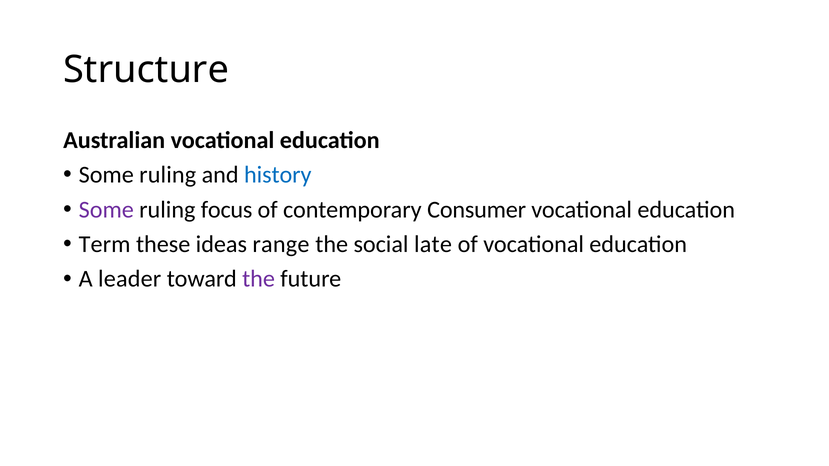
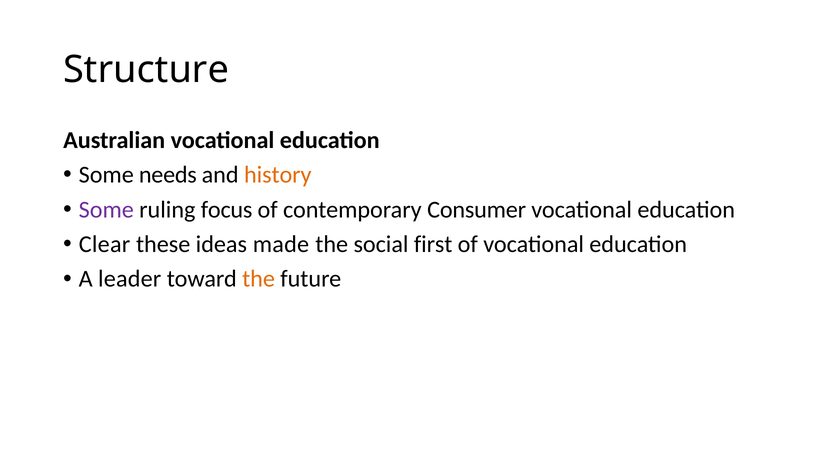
ruling at (168, 175): ruling -> needs
history colour: blue -> orange
Term: Term -> Clear
range: range -> made
late: late -> first
the at (259, 279) colour: purple -> orange
